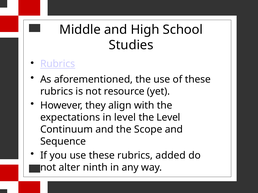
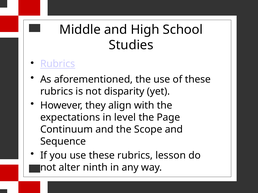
resource: resource -> disparity
the Level: Level -> Page
added: added -> lesson
